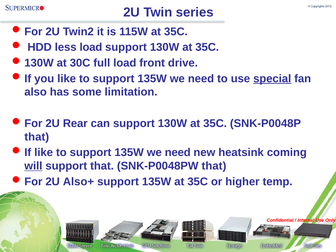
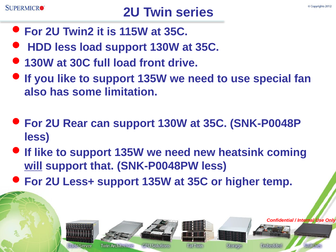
special underline: present -> none
that at (37, 137): that -> less
SNK-P0048PW that: that -> less
Also+: Also+ -> Less+
